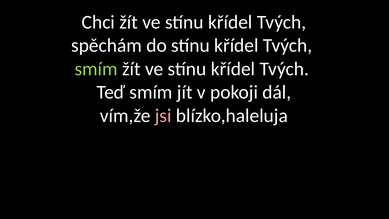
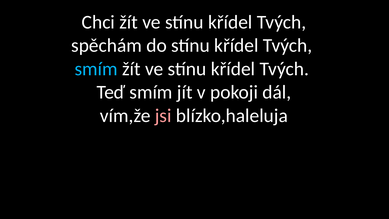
smím at (96, 69) colour: light green -> light blue
